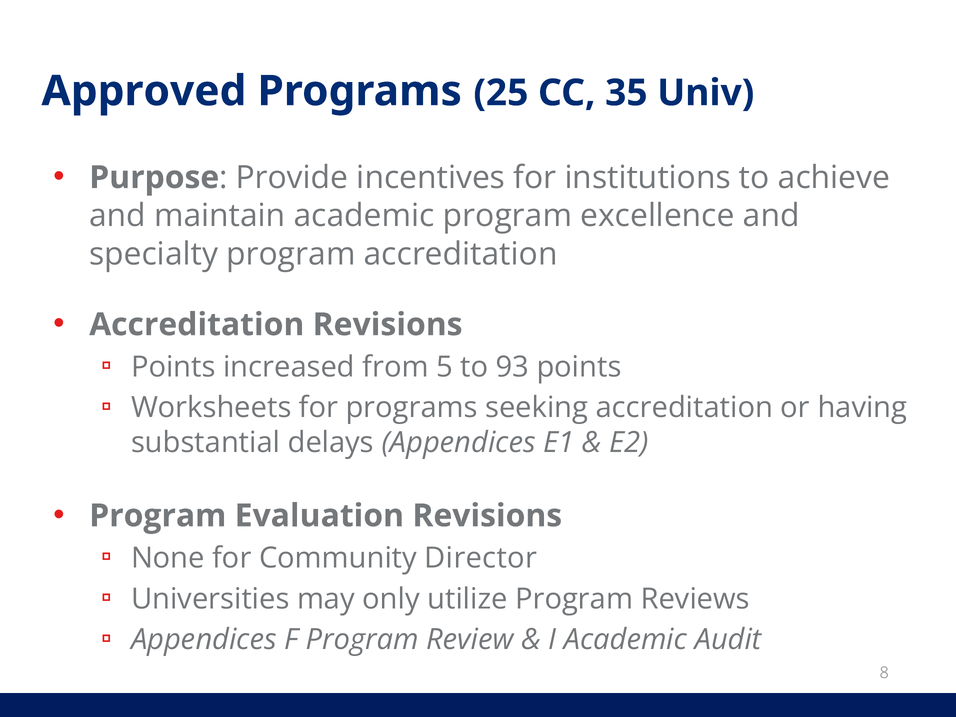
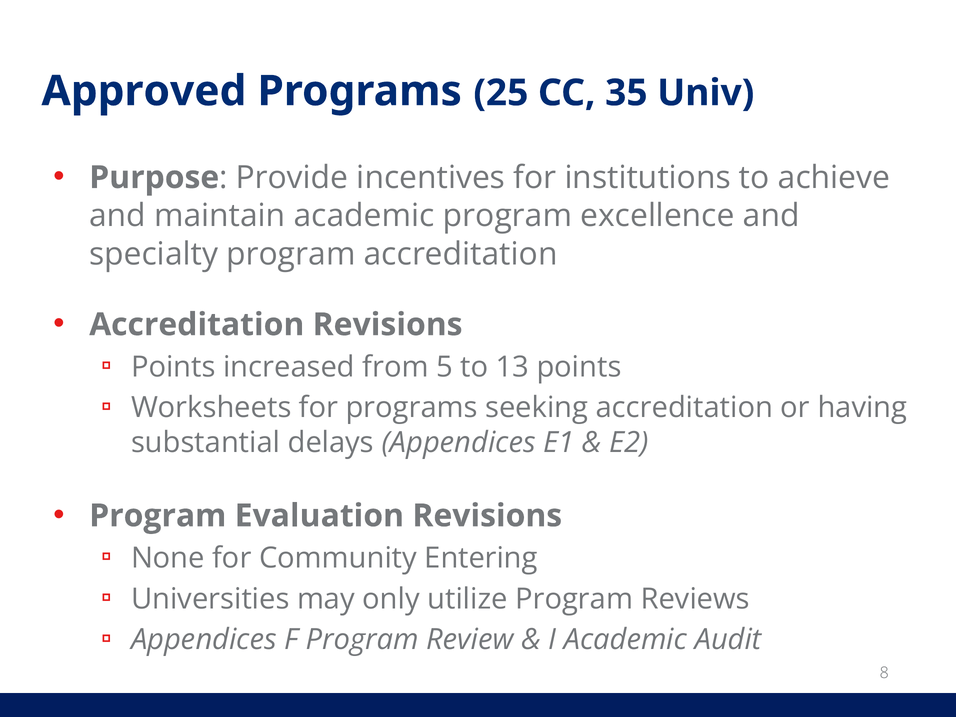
93: 93 -> 13
Director: Director -> Entering
